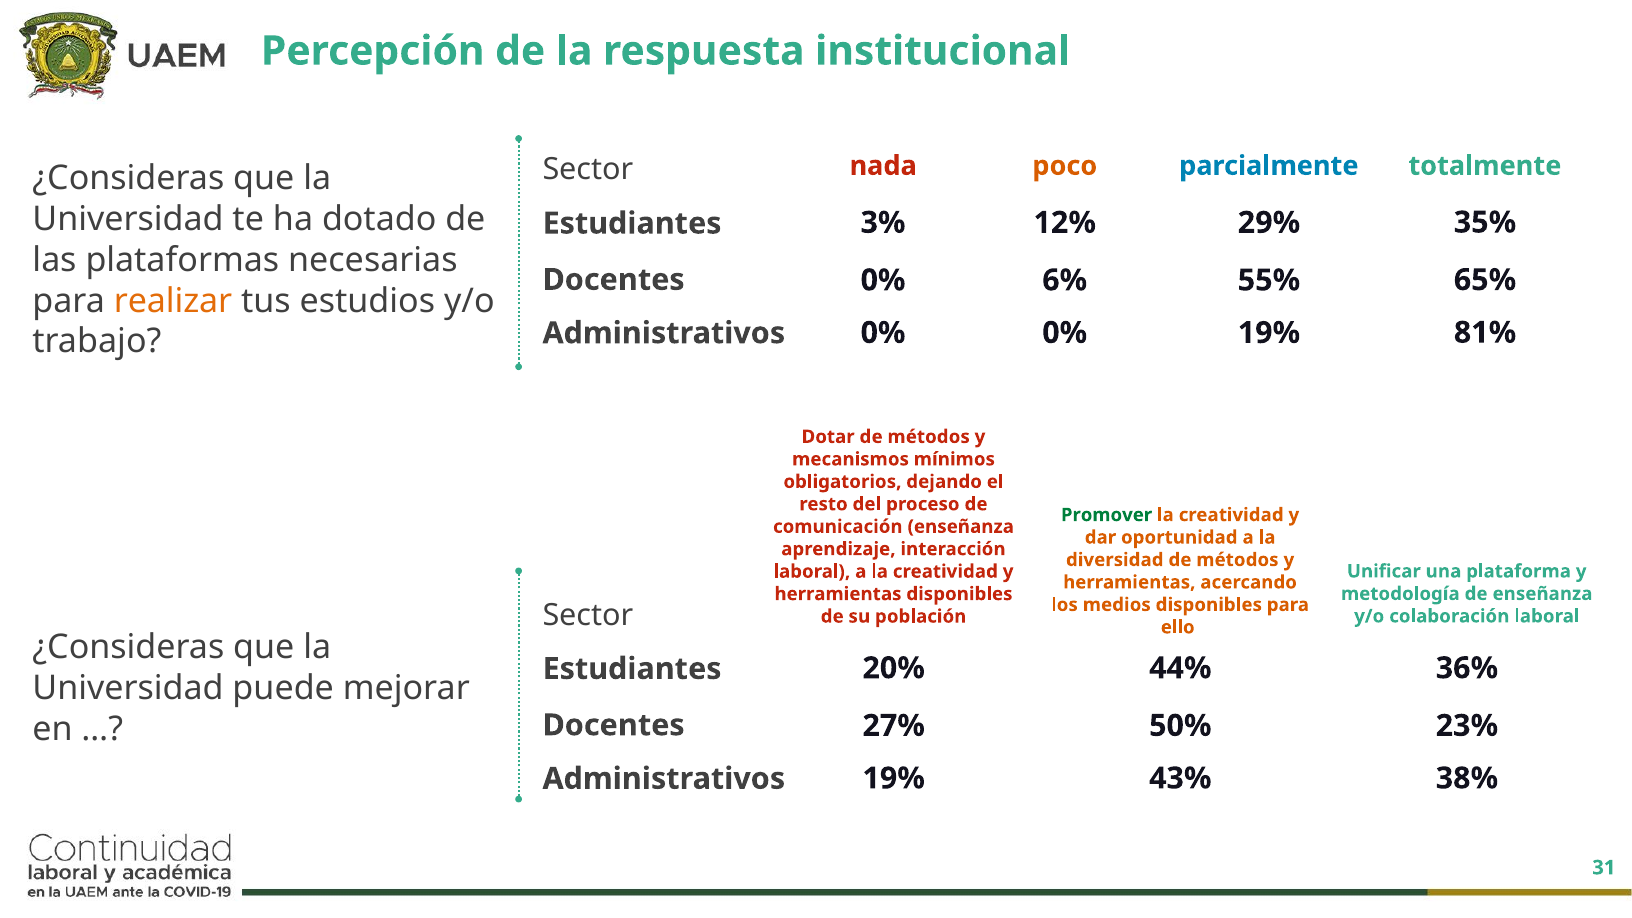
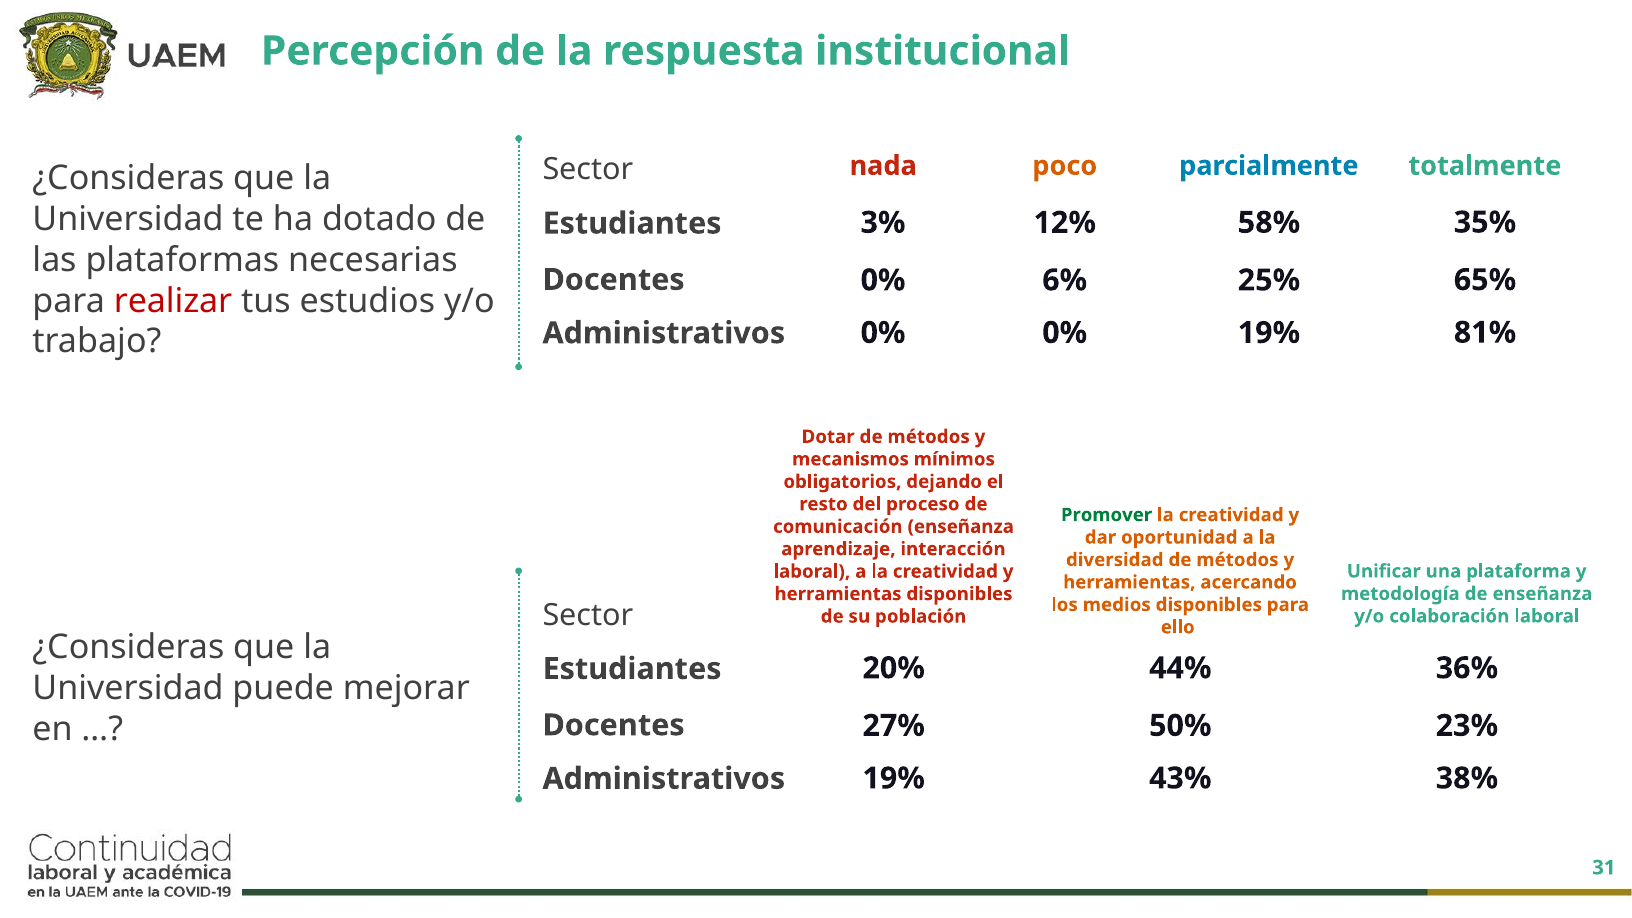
29%: 29% -> 58%
55%: 55% -> 25%
realizar colour: orange -> red
